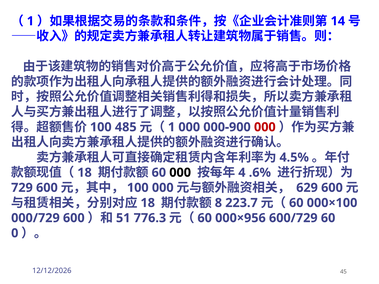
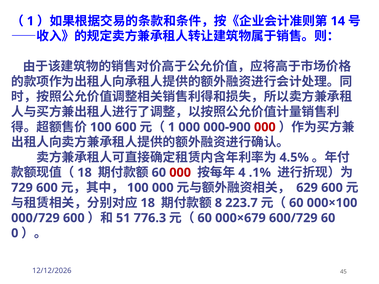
485 at (126, 127): 485 -> 600
000 at (180, 173) colour: black -> red
.6%: .6% -> .1%
000×956: 000×956 -> 000×679
